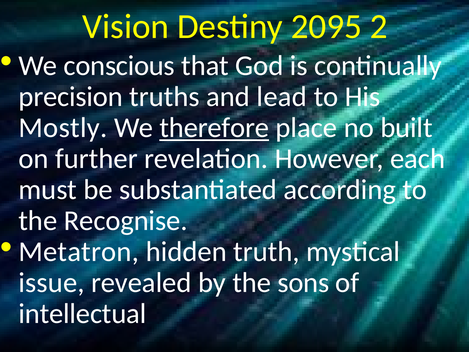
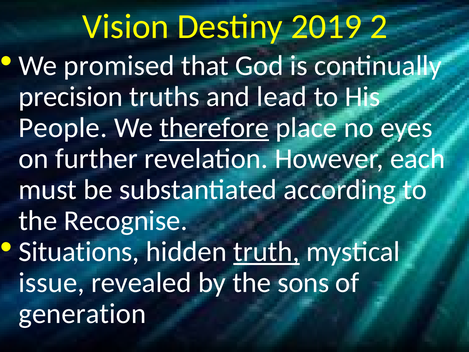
2095: 2095 -> 2019
conscious: conscious -> promised
Mostly: Mostly -> People
built: built -> eyes
Metatron: Metatron -> Situations
truth underline: none -> present
intellectual: intellectual -> generation
